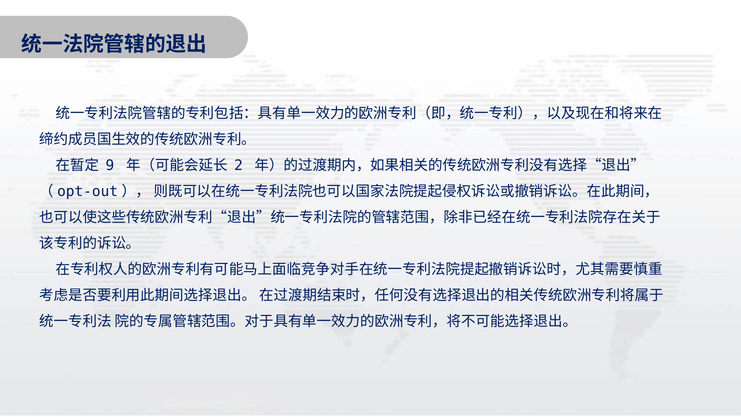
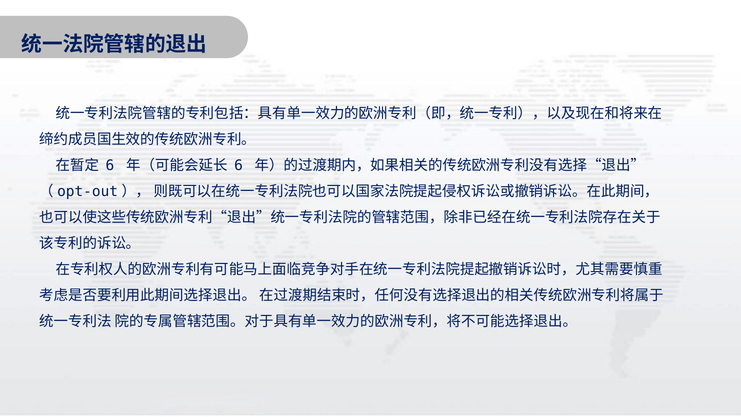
9 at (110, 165): 9 -> 6
2 at (238, 165): 2 -> 6
